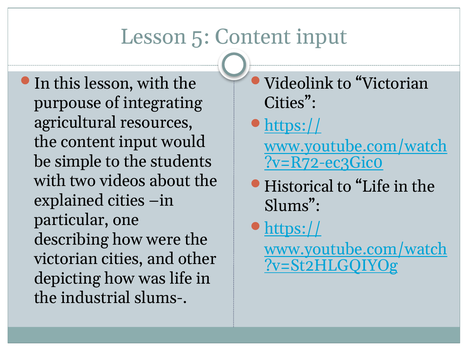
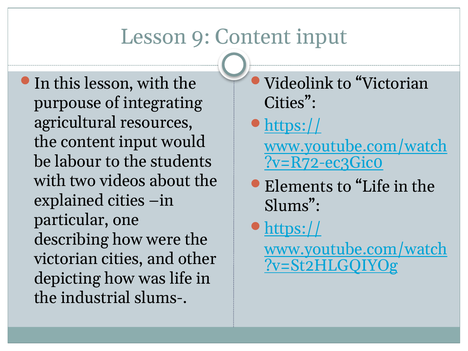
5: 5 -> 9
simple: simple -> labour
Historical: Historical -> Elements
